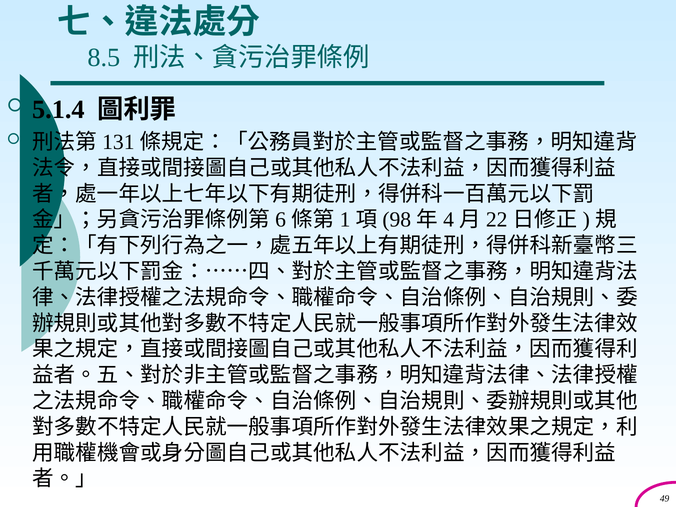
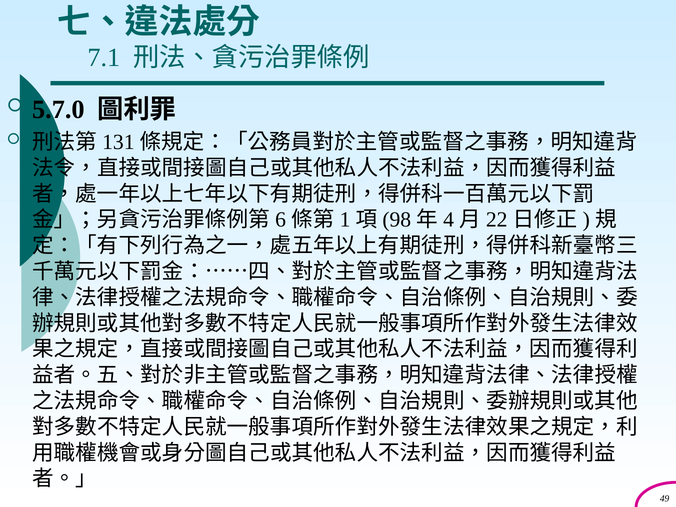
8.5: 8.5 -> 7.1
5.1.4: 5.1.4 -> 5.7.0
